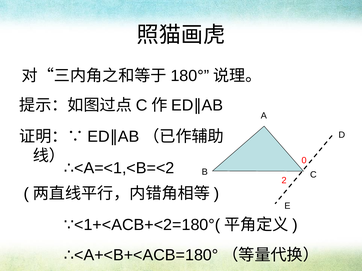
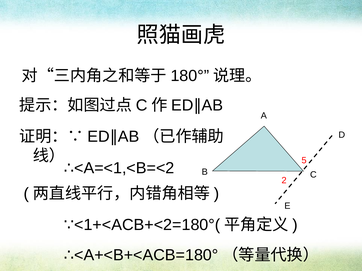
0: 0 -> 5
